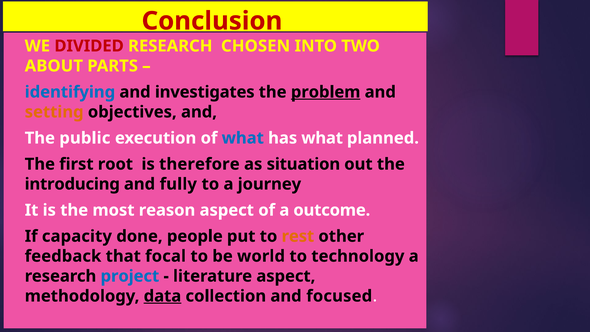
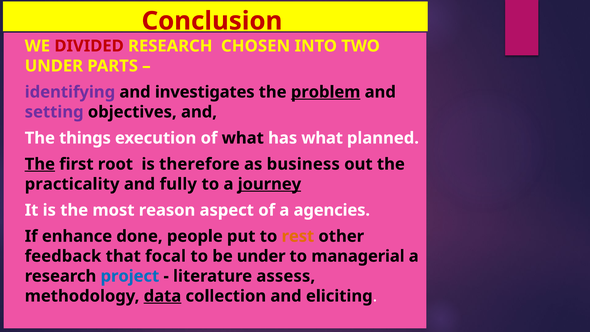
ABOUT at (54, 66): ABOUT -> UNDER
identifying colour: blue -> purple
setting colour: orange -> purple
public: public -> things
what at (243, 138) colour: blue -> black
The at (40, 164) underline: none -> present
situation: situation -> business
introducing: introducing -> practicality
journey underline: none -> present
outcome: outcome -> agencies
capacity: capacity -> enhance
be world: world -> under
technology: technology -> managerial
literature aspect: aspect -> assess
focused: focused -> eliciting
